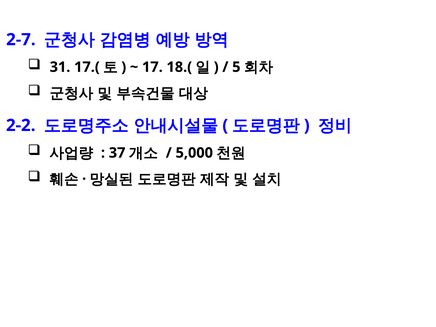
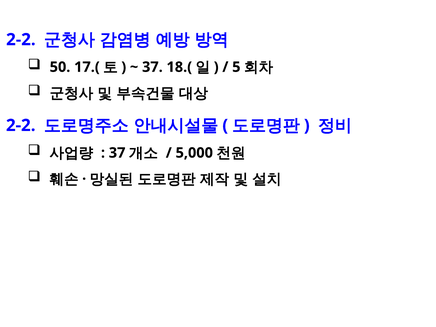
2-7 at (21, 40): 2-7 -> 2-2
31: 31 -> 50
17 at (152, 67): 17 -> 37
